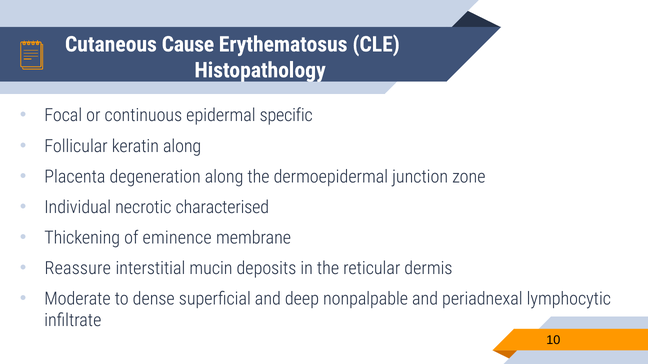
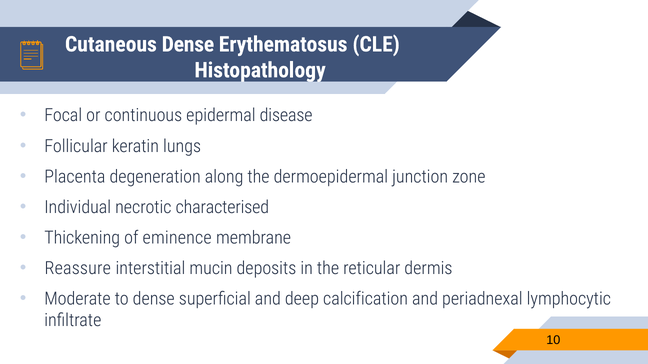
Cutaneous Cause: Cause -> Dense
specific: specific -> disease
keratin along: along -> lungs
nonpalpable: nonpalpable -> calcification
